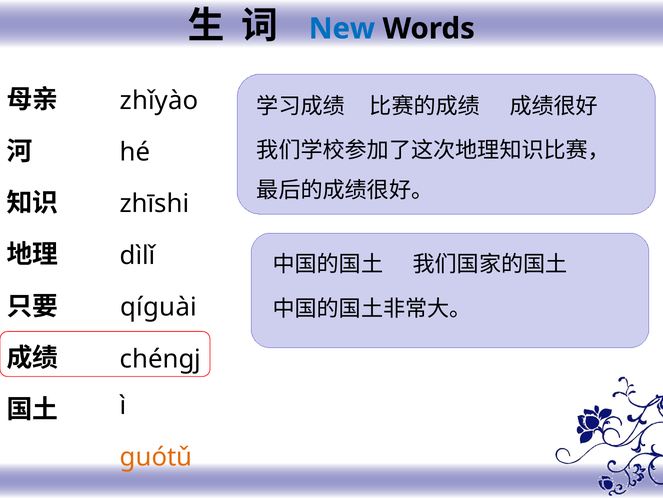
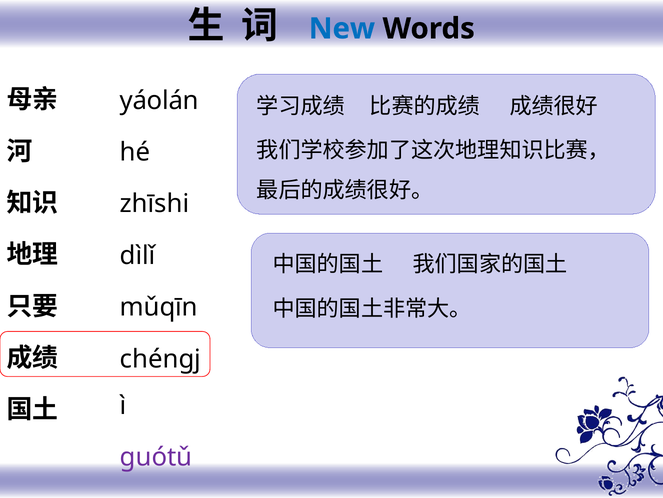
zhǐyào: zhǐyào -> yáolán
qíguài: qíguài -> mǔqīn
guótǔ colour: orange -> purple
